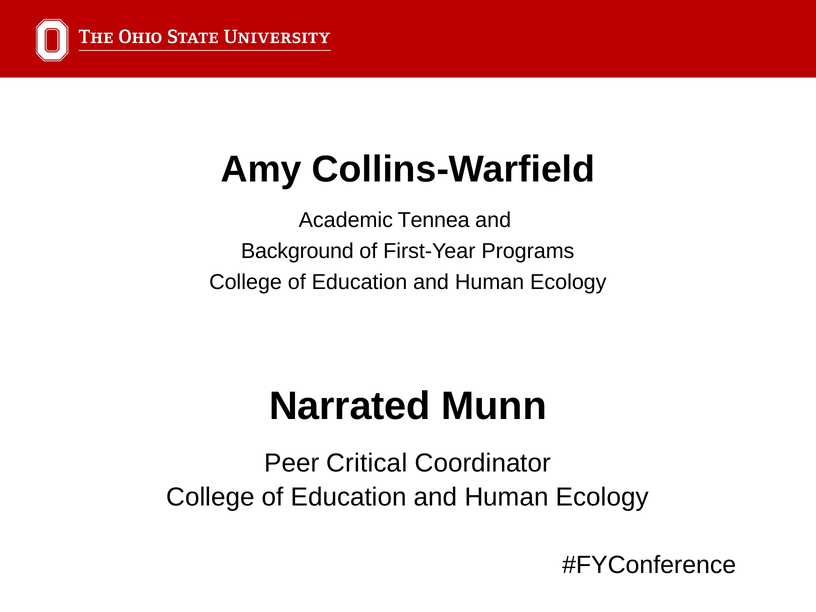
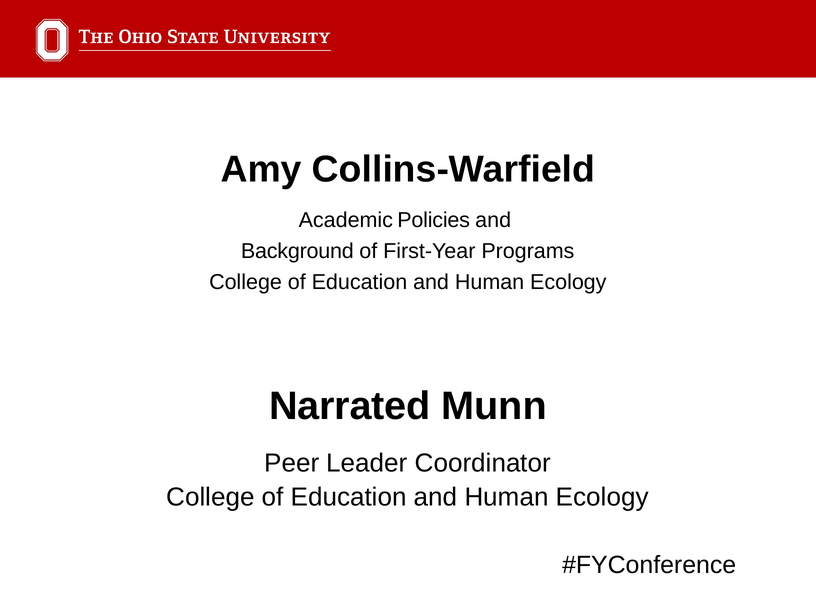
Tennea: Tennea -> Policies
Critical: Critical -> Leader
